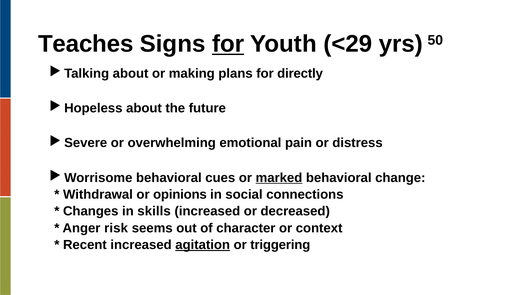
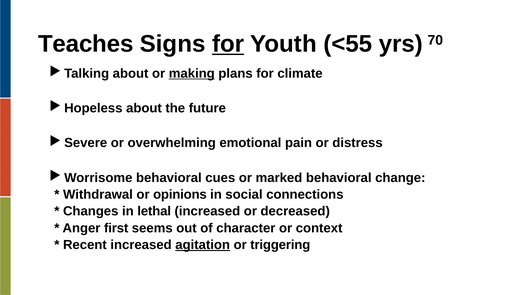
<29: <29 -> <55
50: 50 -> 70
making underline: none -> present
directly: directly -> climate
marked underline: present -> none
skills: skills -> lethal
risk: risk -> first
